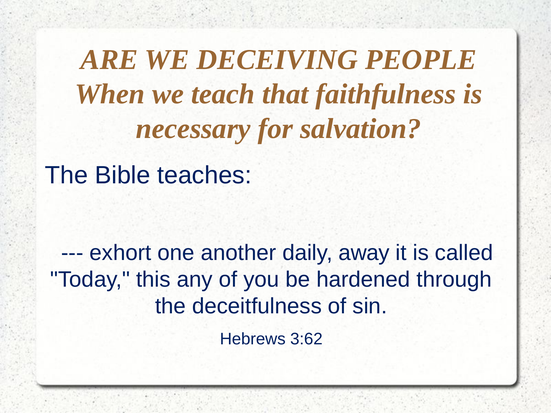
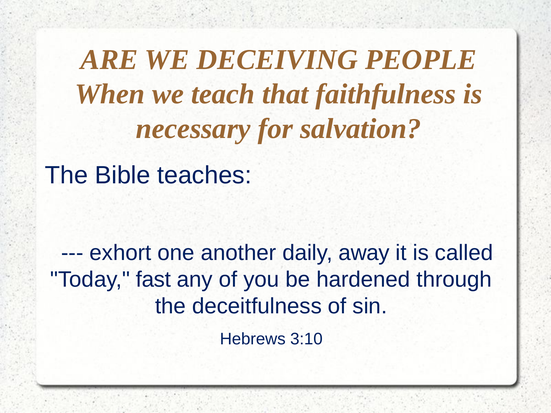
this: this -> fast
3:62: 3:62 -> 3:10
